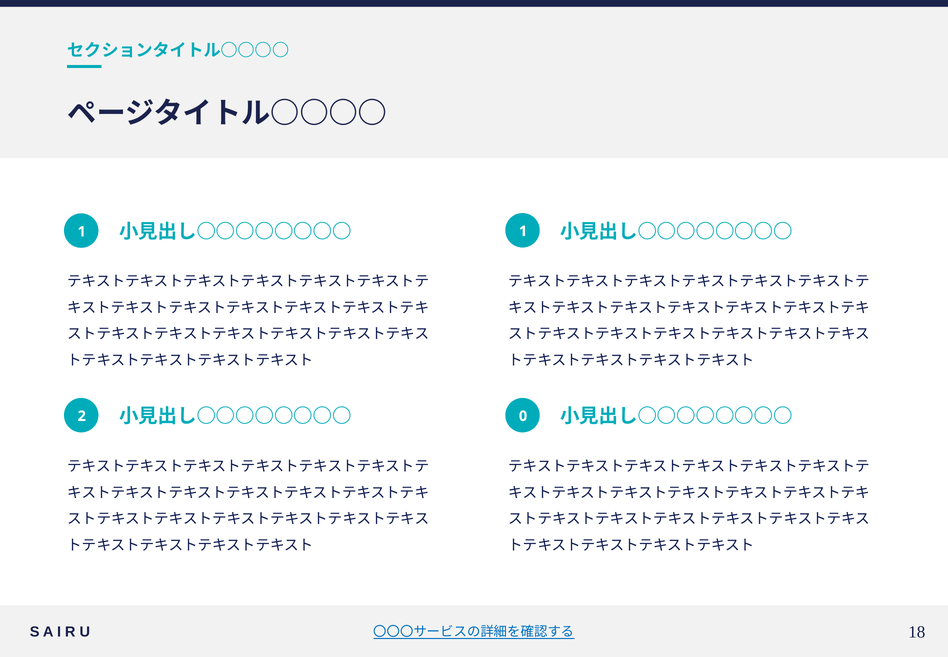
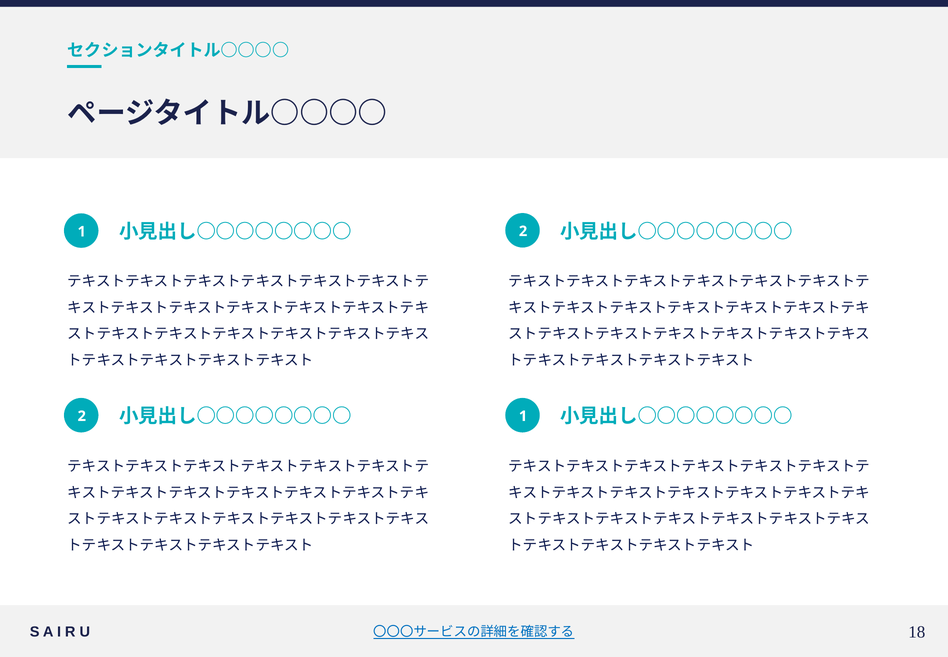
1 1: 1 -> 2
2 0: 0 -> 1
